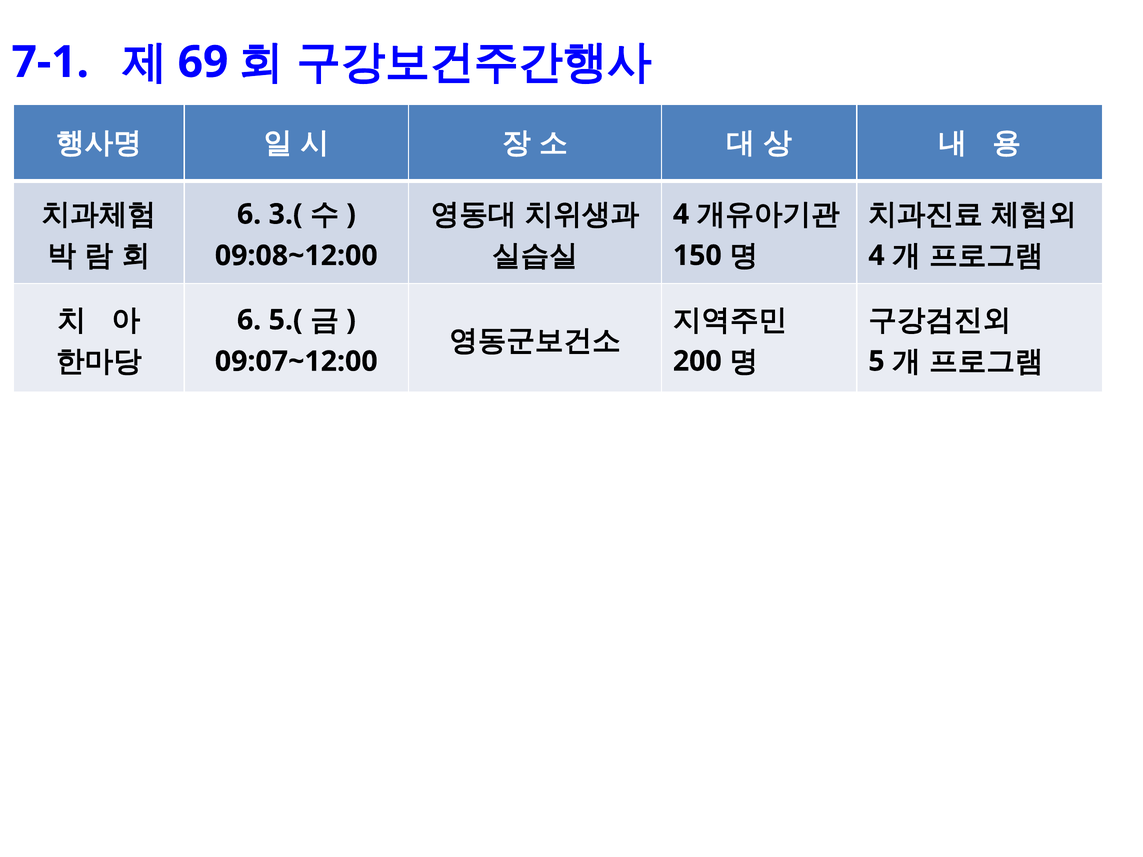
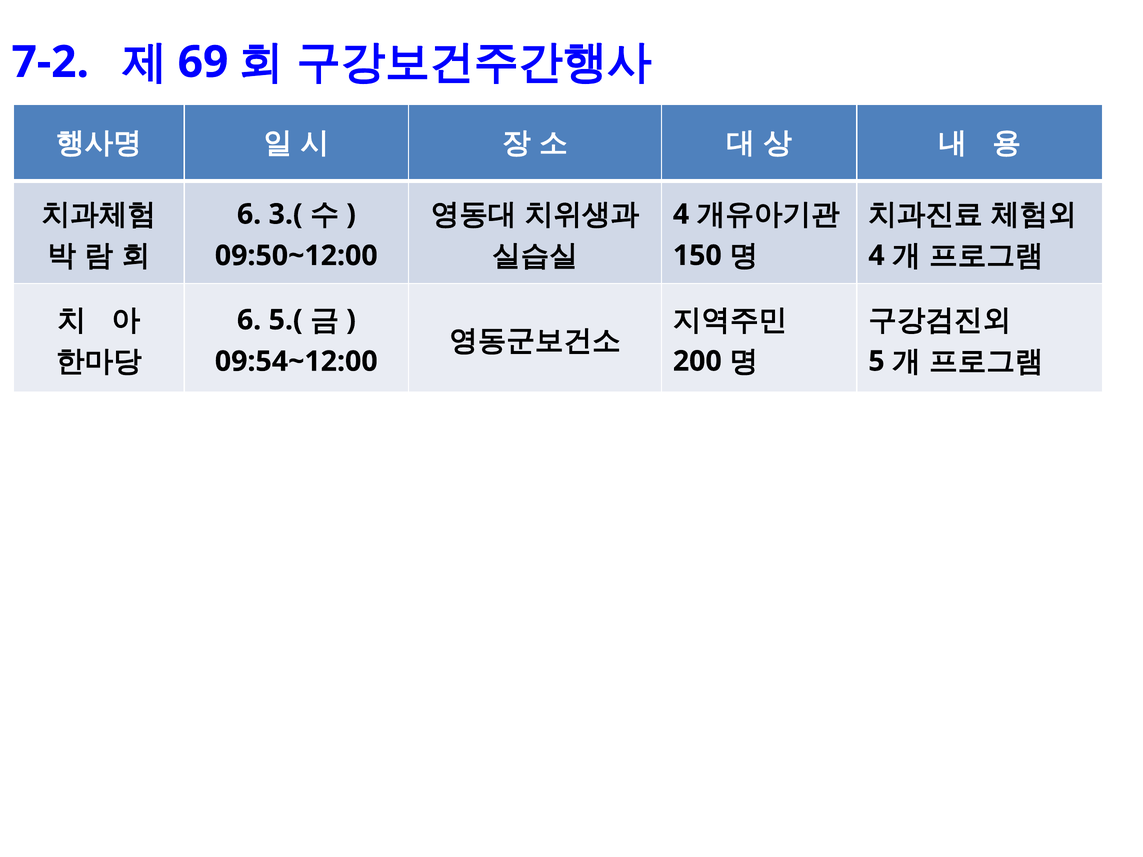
7-1: 7-1 -> 7-2
09:08~12:00: 09:08~12:00 -> 09:50~12:00
09:07~12:00: 09:07~12:00 -> 09:54~12:00
